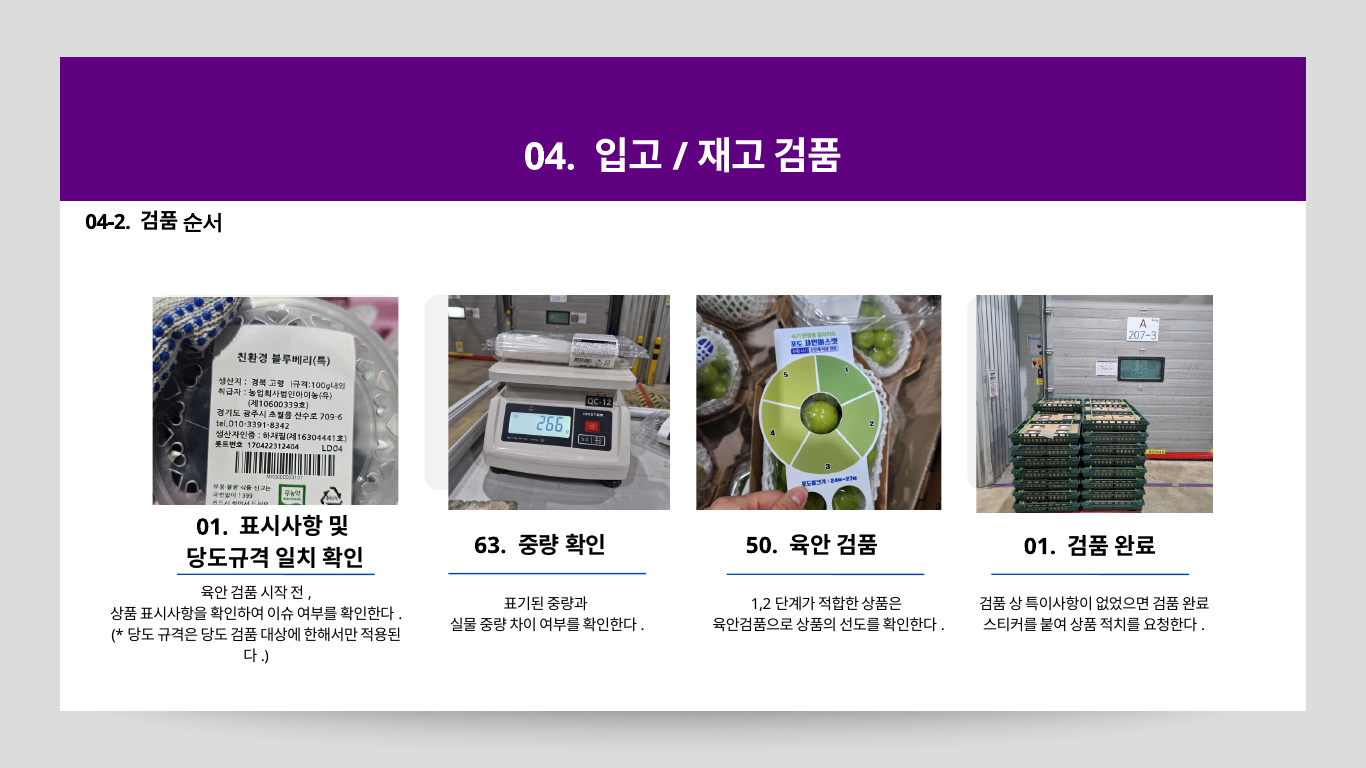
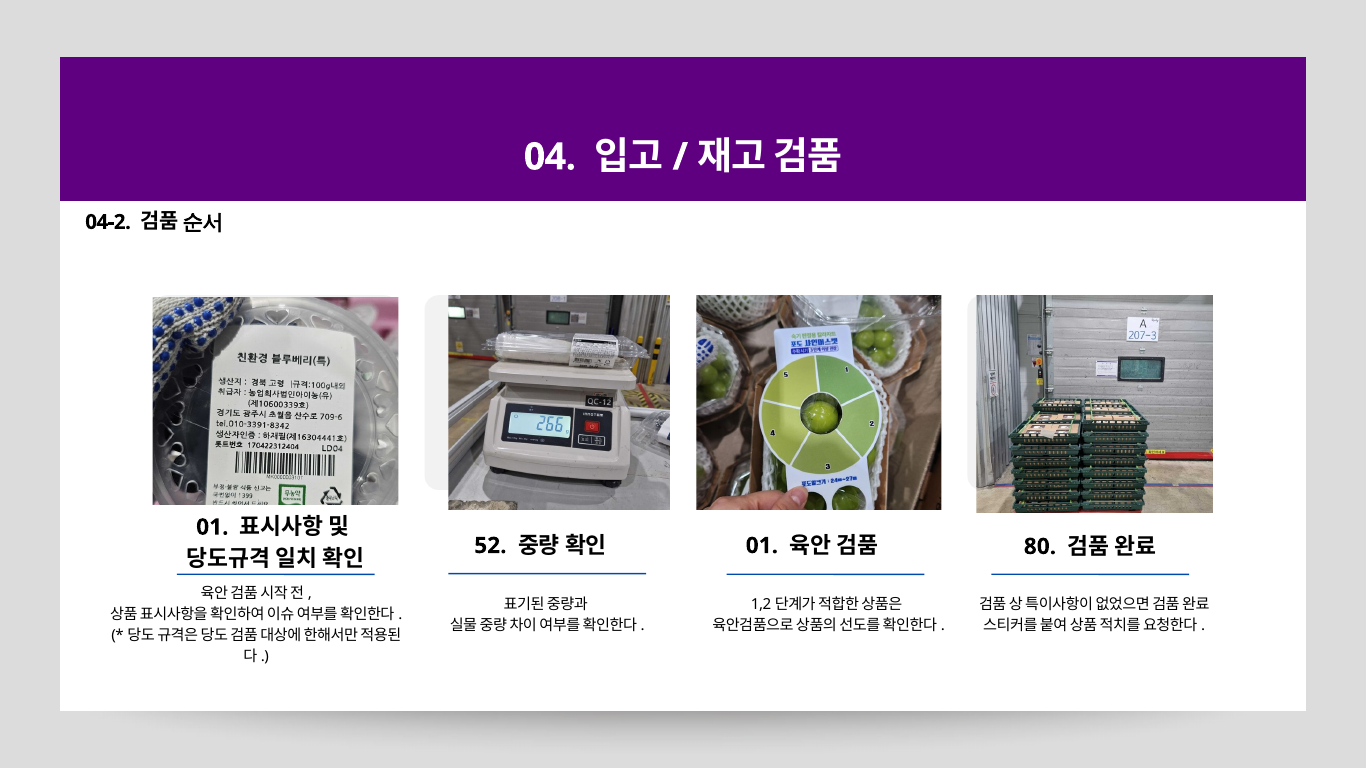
63: 63 -> 52
50 at (762, 546): 50 -> 01
01 at (1040, 547): 01 -> 80
